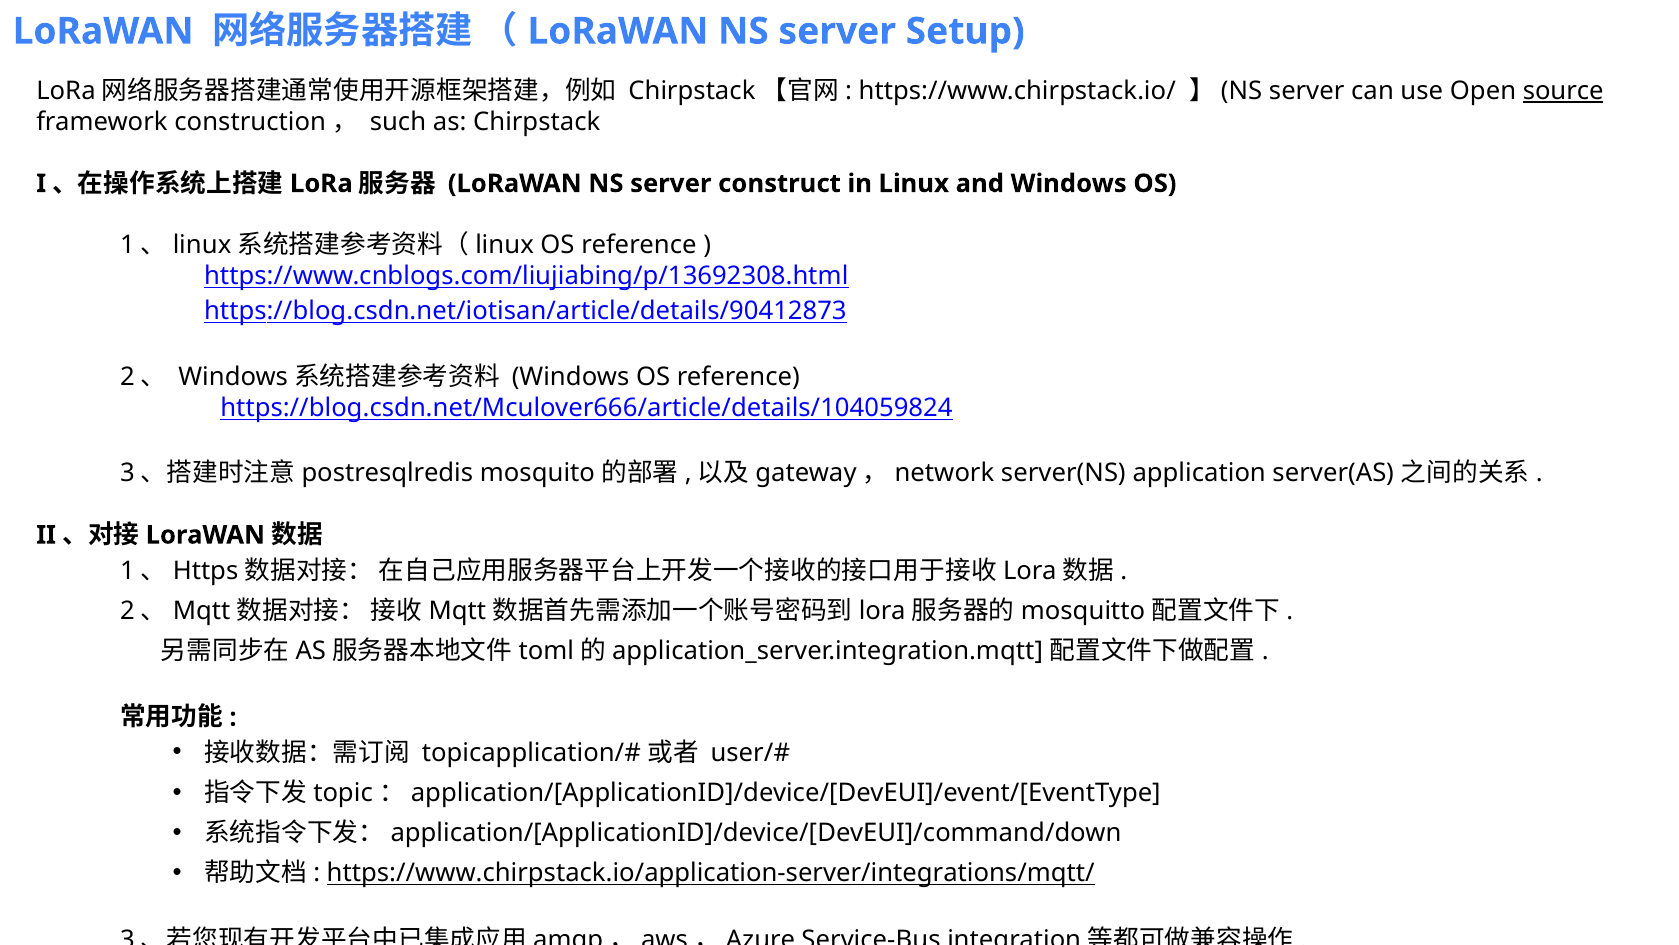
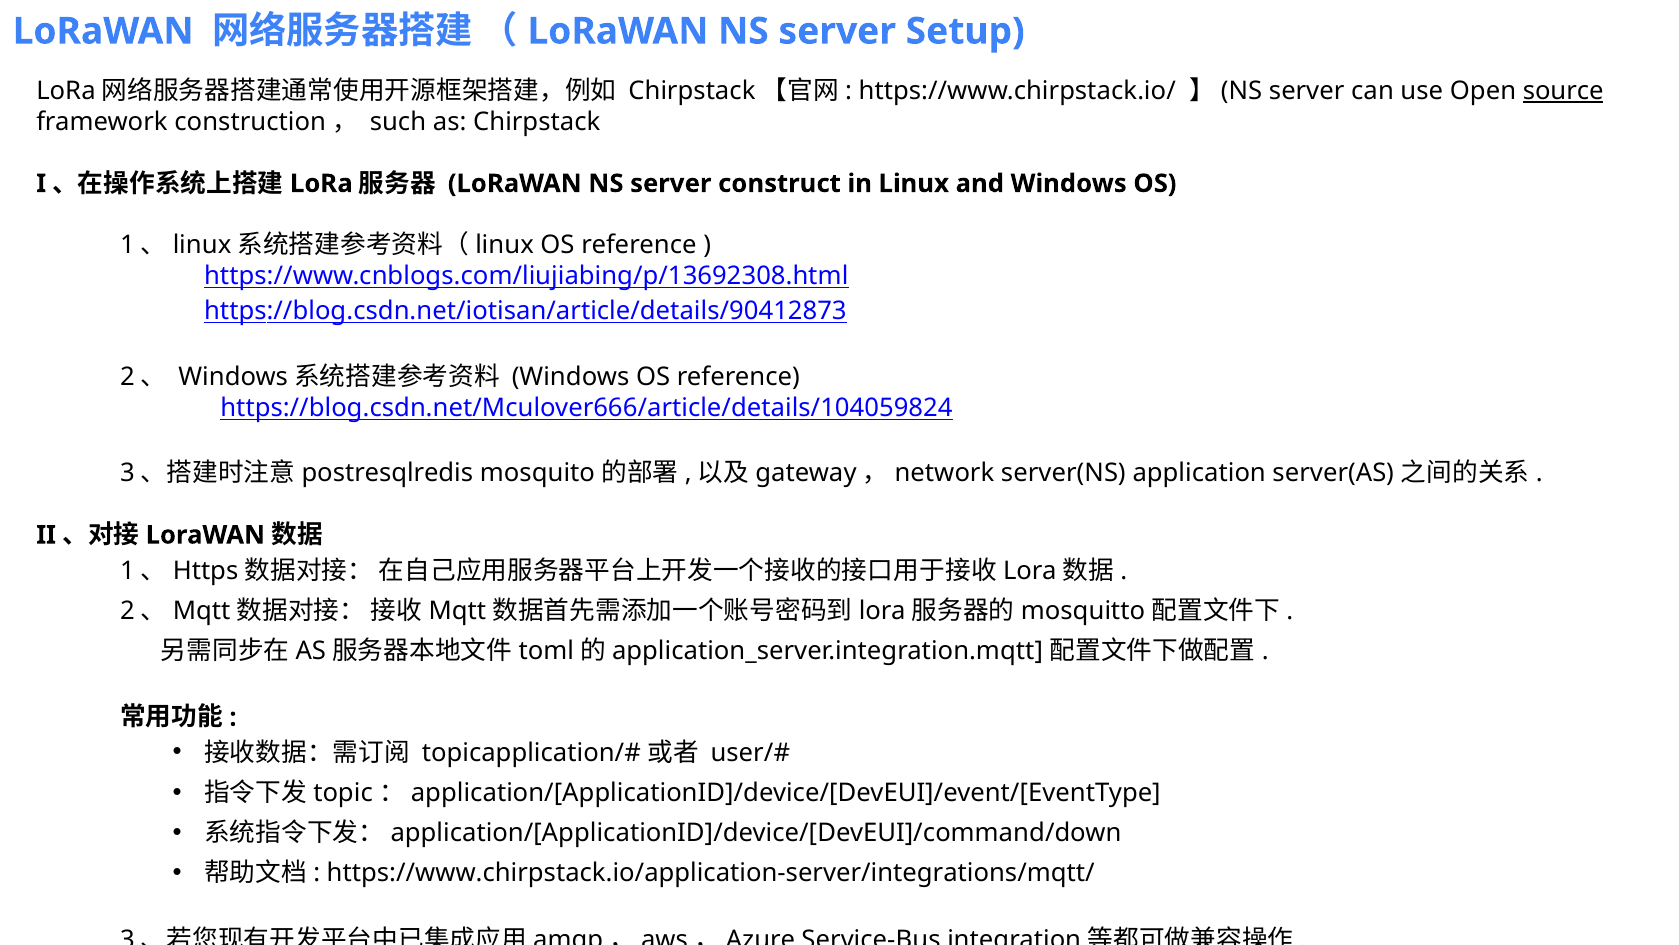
https://www.chirpstack.io/application-server/integrations/mqtt/ underline: present -> none
